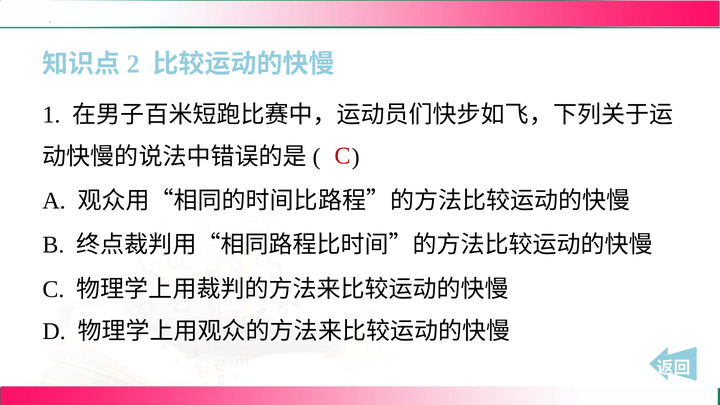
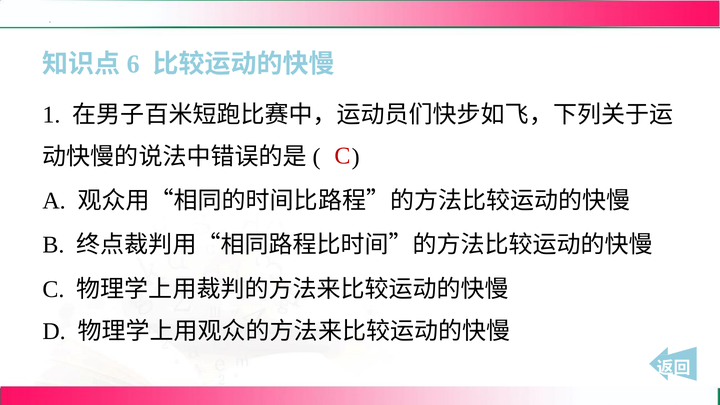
2: 2 -> 6
